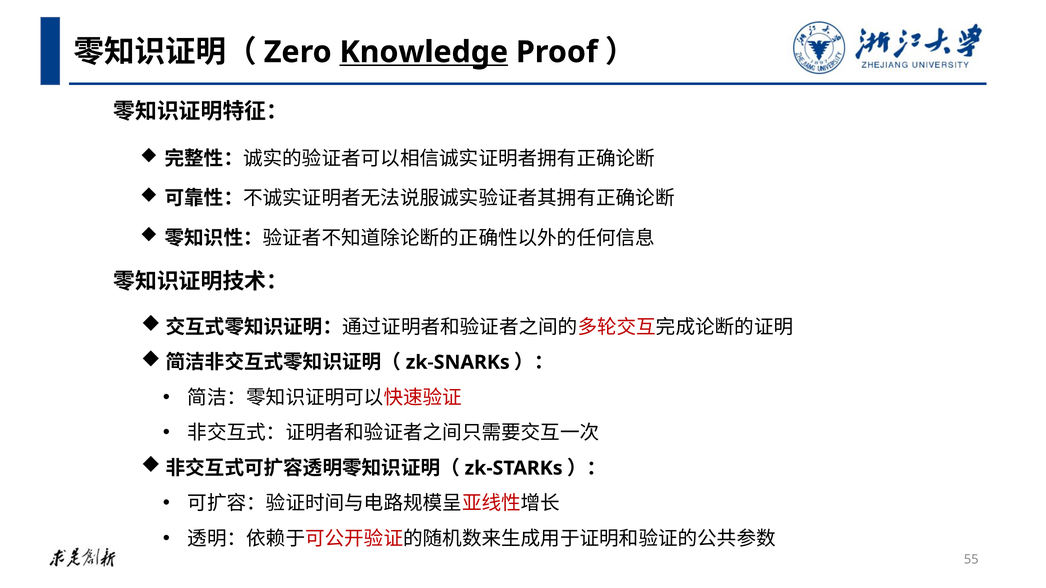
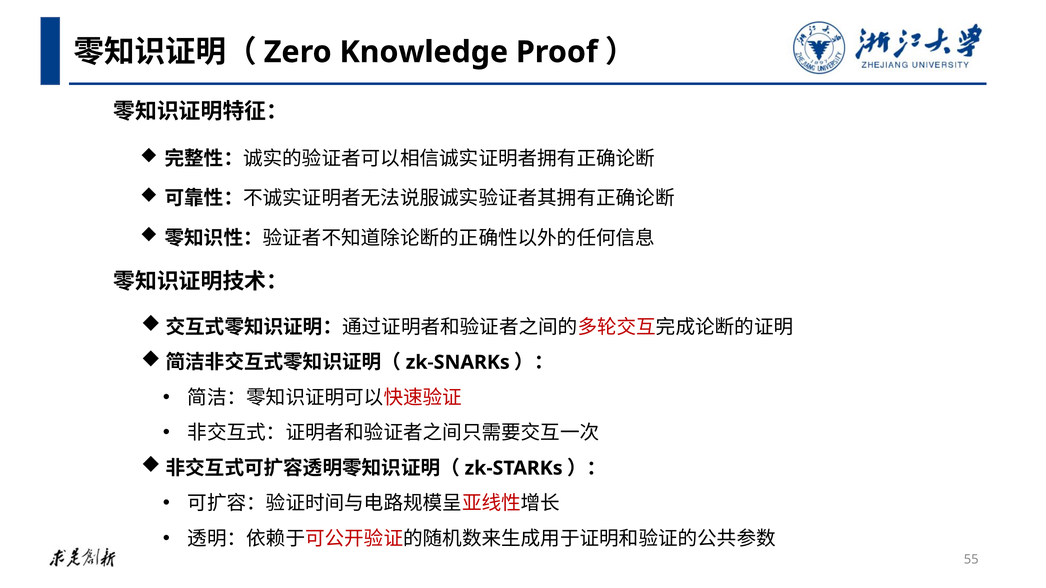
Knowledge underline: present -> none
